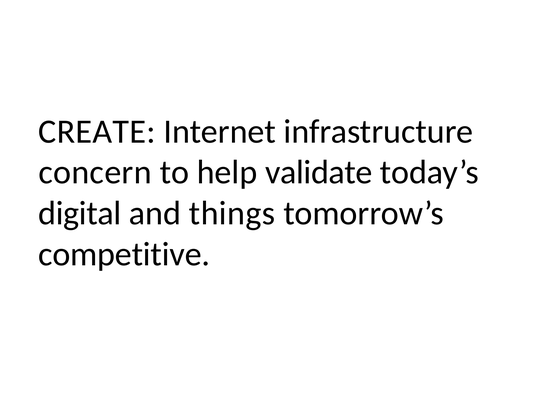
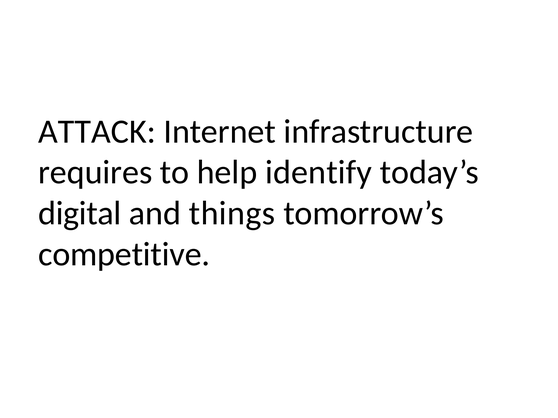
CREATE: CREATE -> ATTACK
concern: concern -> requires
validate: validate -> identify
